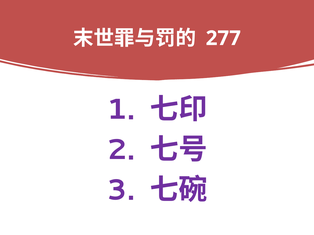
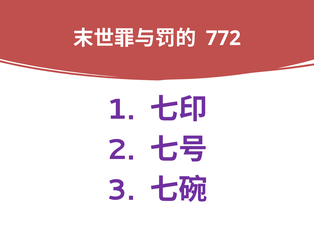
277: 277 -> 772
